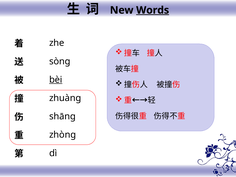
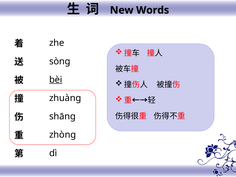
Words underline: present -> none
